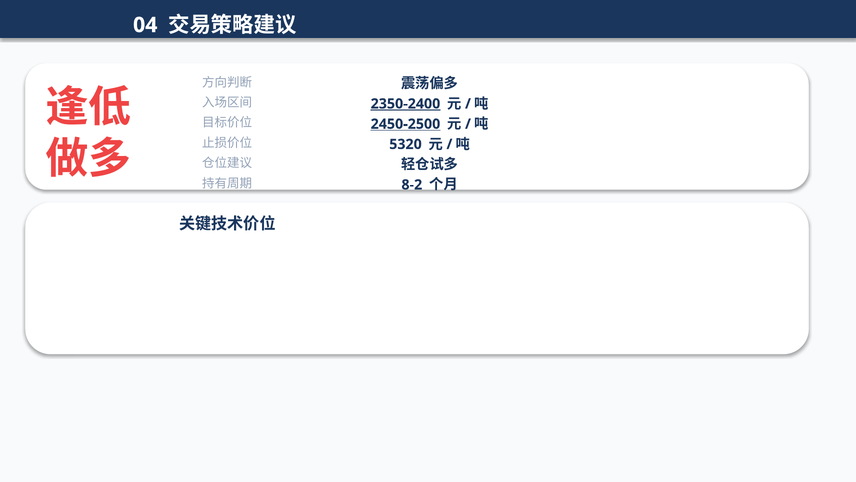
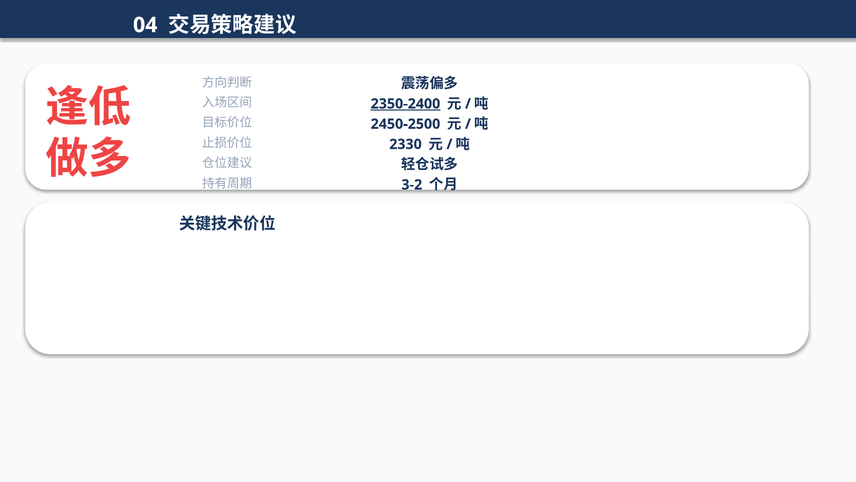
2450-2500 underline: present -> none
5320: 5320 -> 2330
8-2: 8-2 -> 3-2
